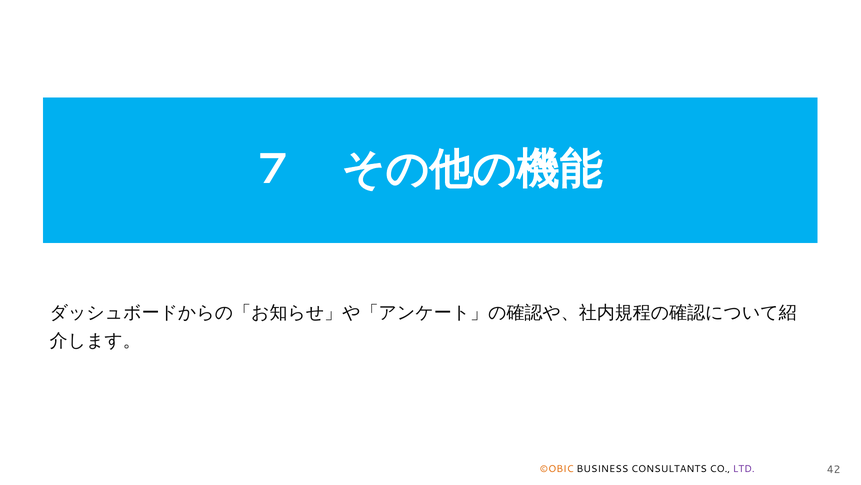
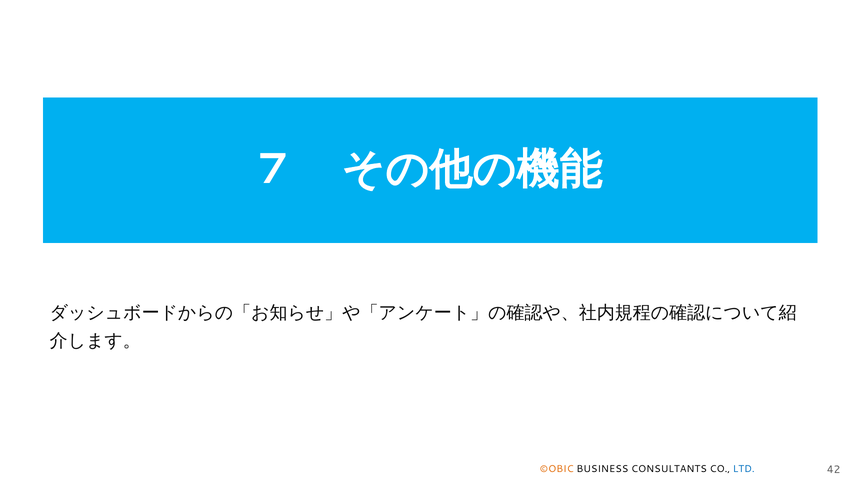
LTD colour: purple -> blue
